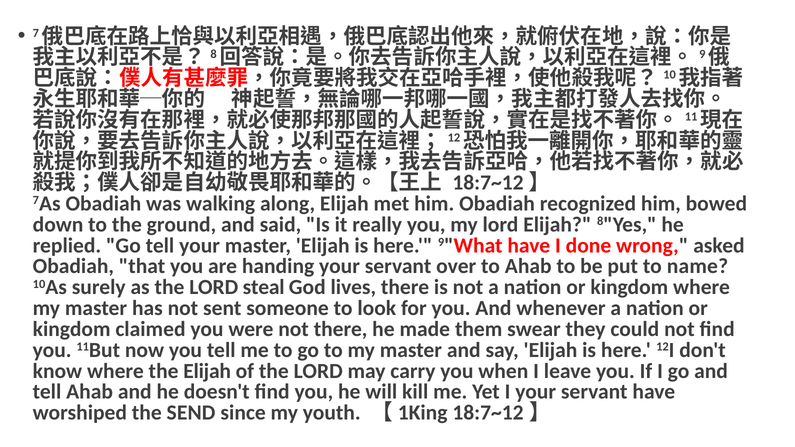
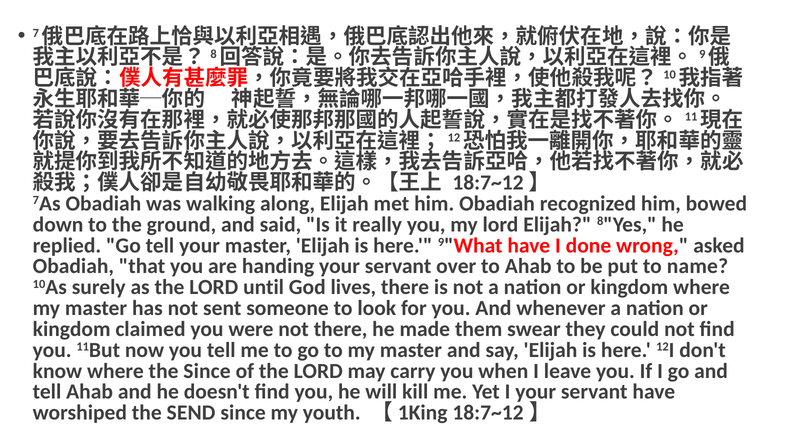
steal: steal -> until
the Elijah: Elijah -> Since
